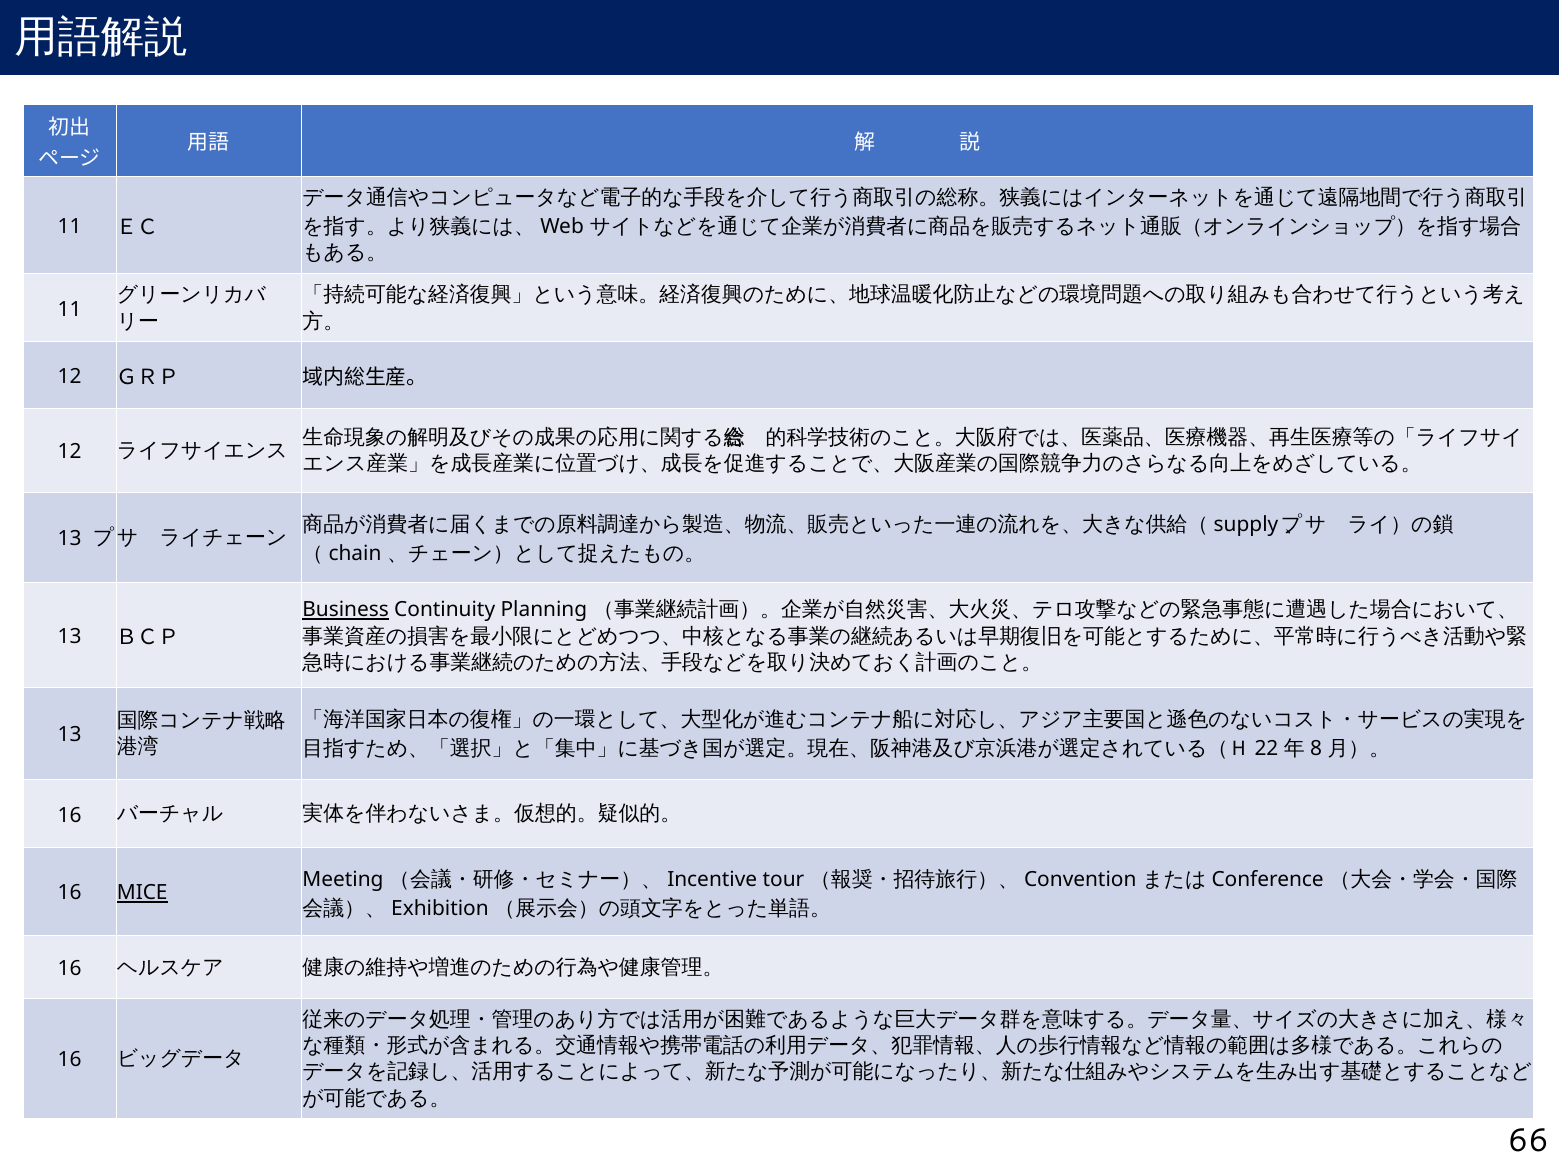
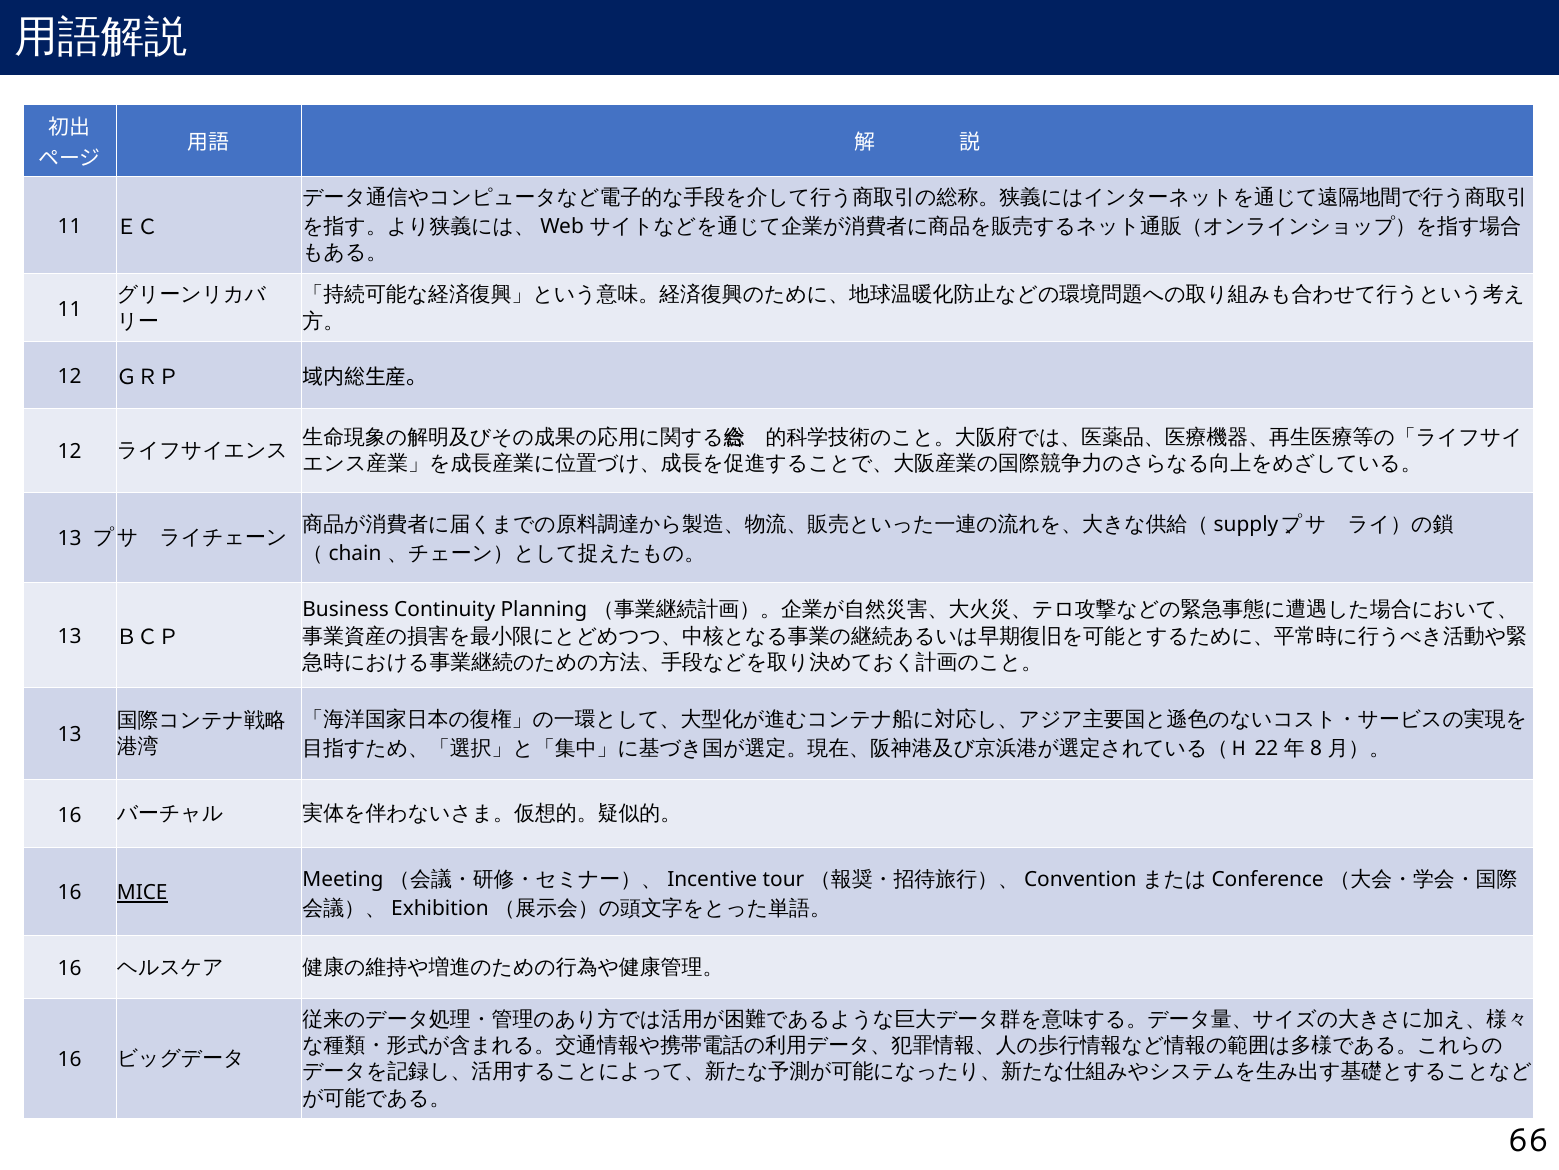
Business underline: present -> none
